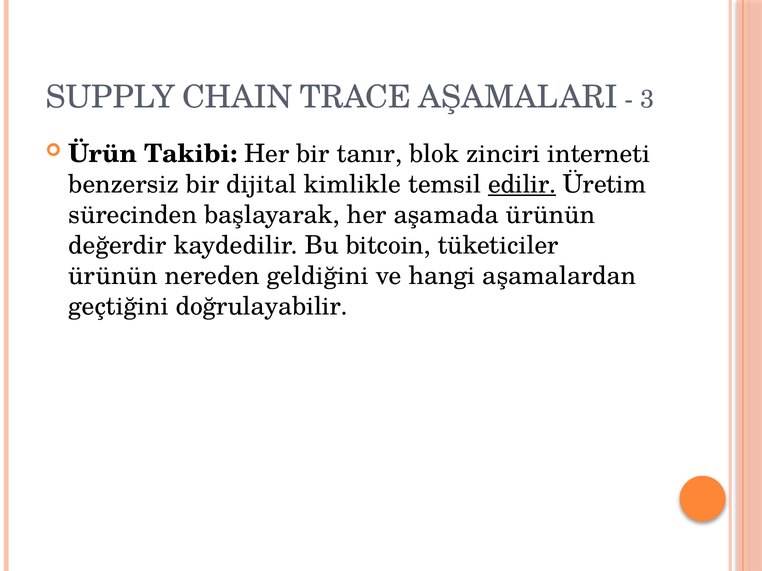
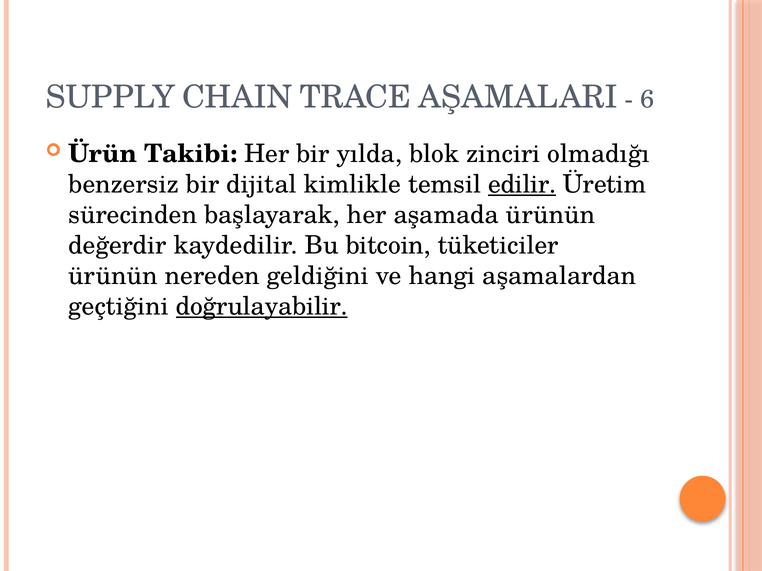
3: 3 -> 6
tanır: tanır -> yılda
interneti: interneti -> olmadığı
doğrulayabilir underline: none -> present
